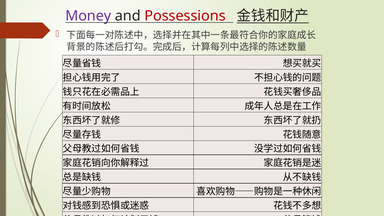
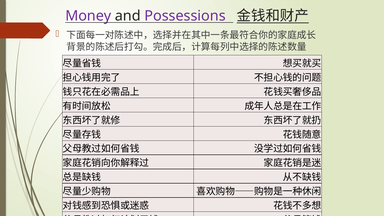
Possessions colour: red -> purple
